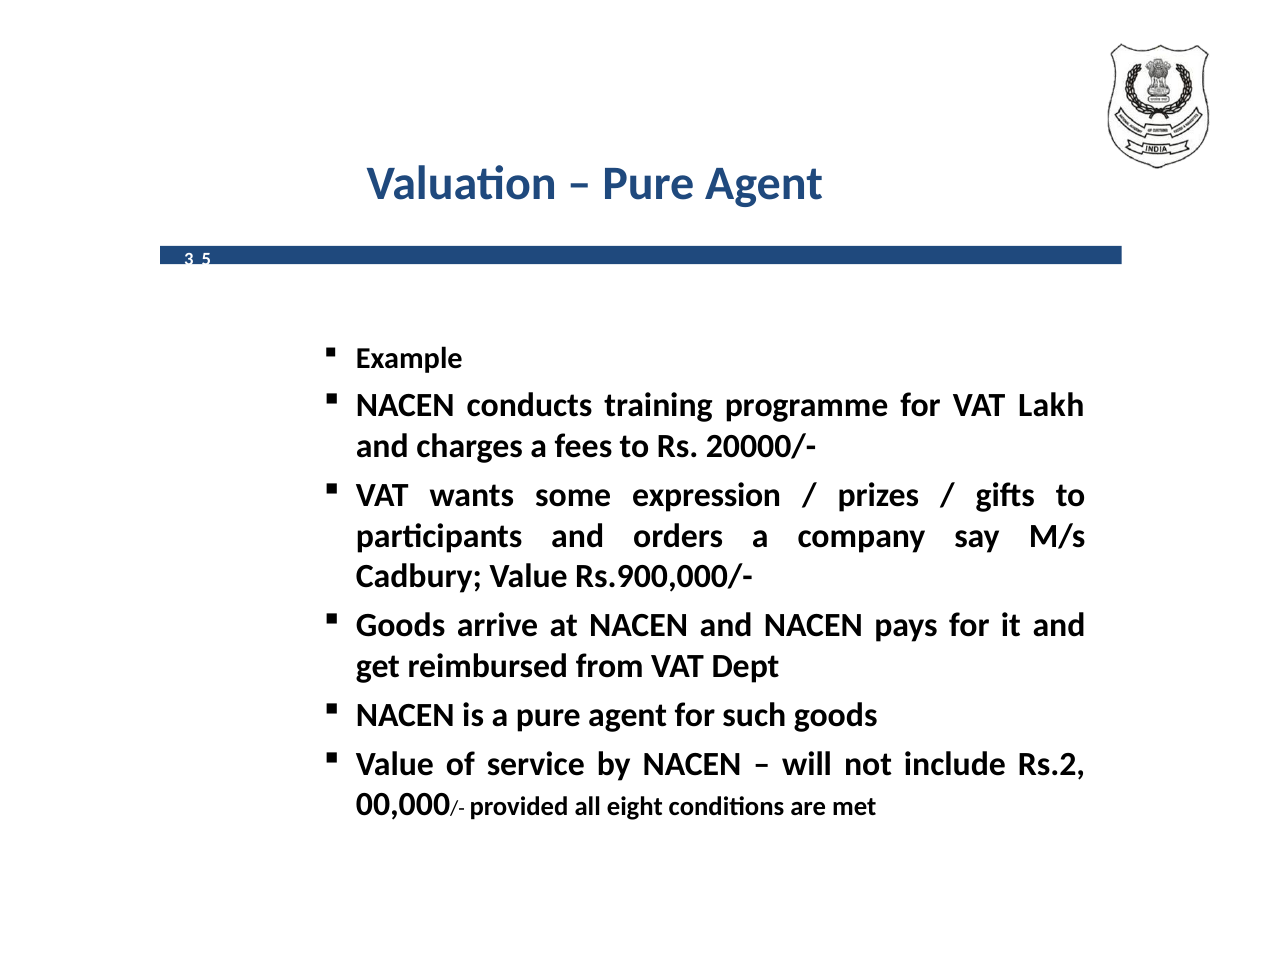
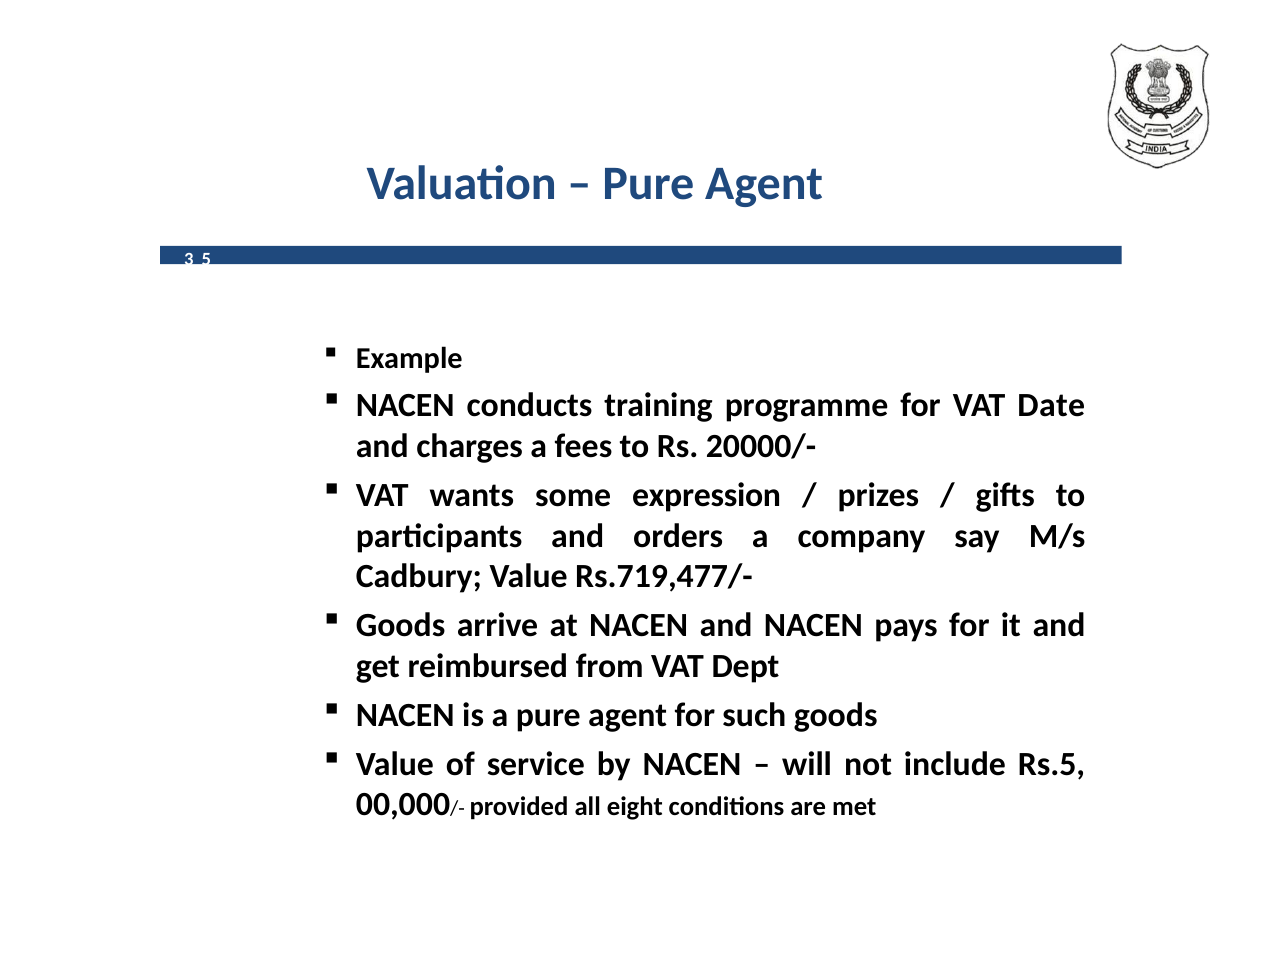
Lakh: Lakh -> Date
Rs.900,000/-: Rs.900,000/- -> Rs.719,477/-
Rs.2: Rs.2 -> Rs.5
